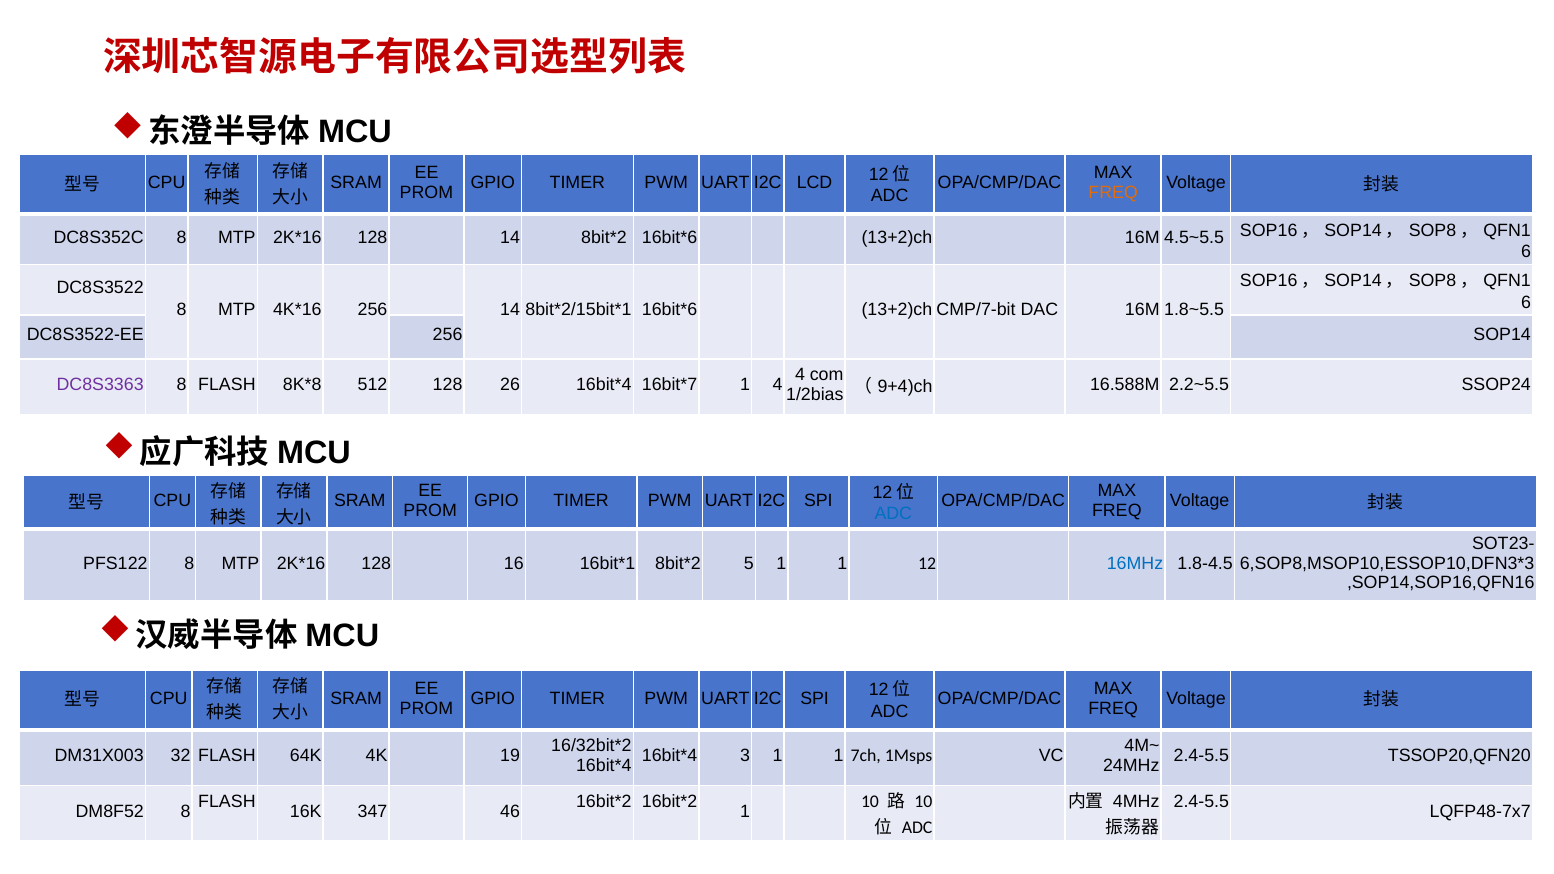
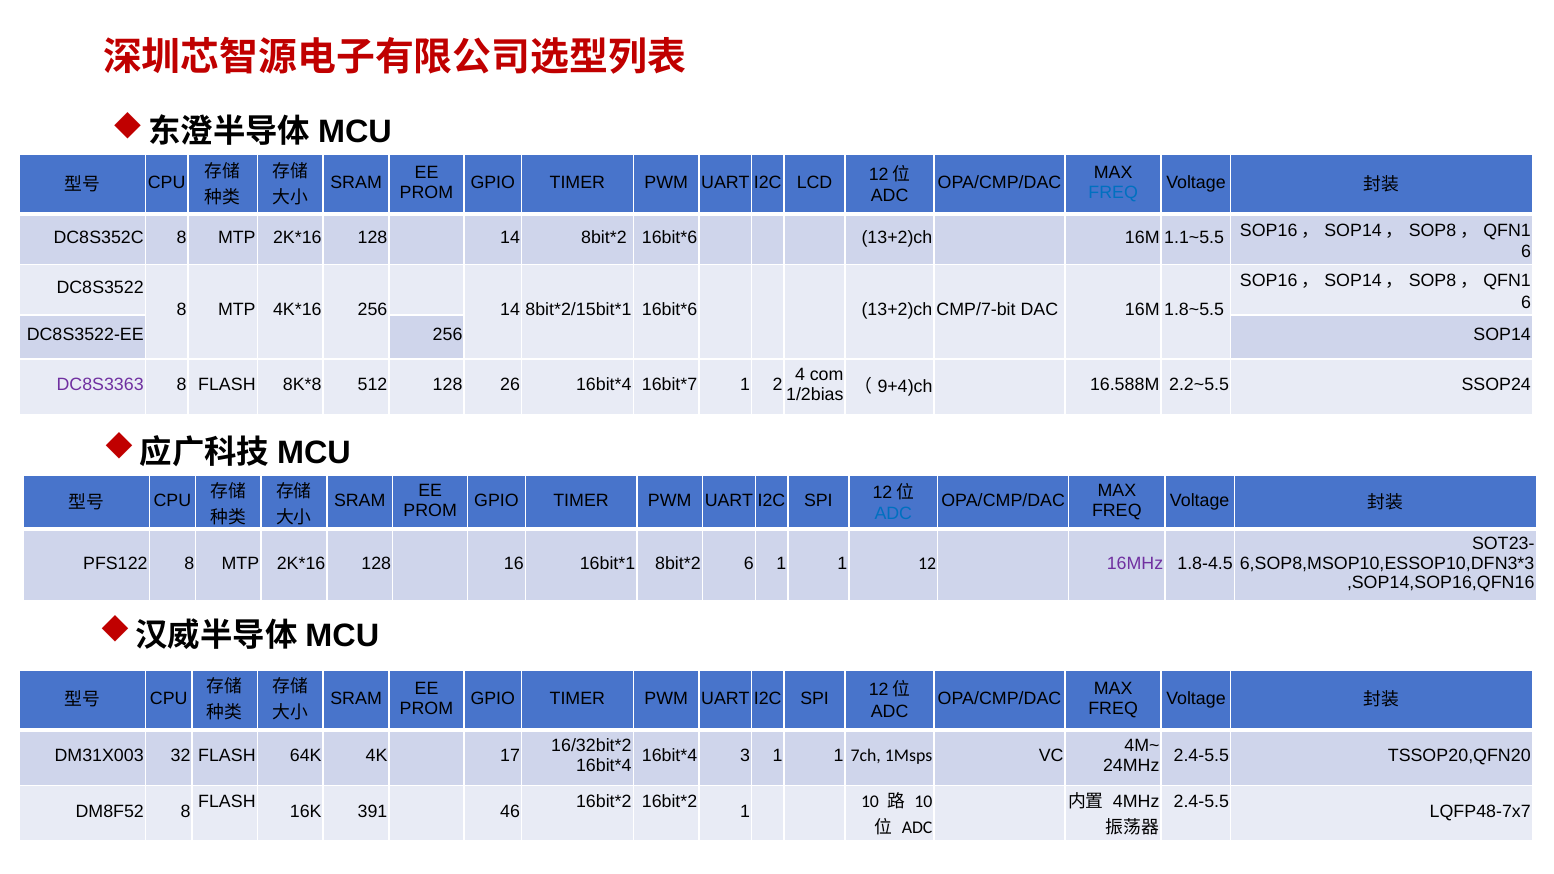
FREQ at (1113, 193) colour: orange -> blue
4.5~5.5: 4.5~5.5 -> 1.1~5.5
1 4: 4 -> 2
5 at (749, 563): 5 -> 6
16MHz colour: blue -> purple
19: 19 -> 17
347: 347 -> 391
